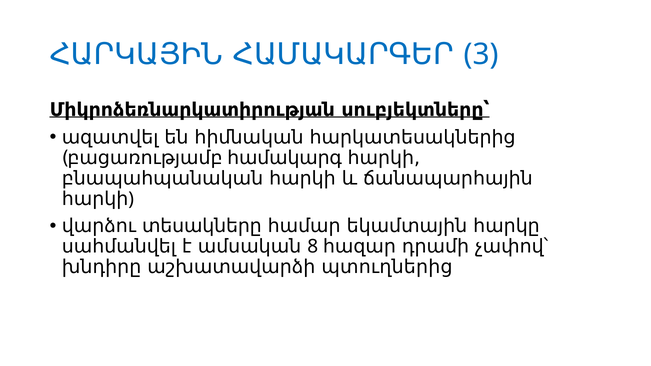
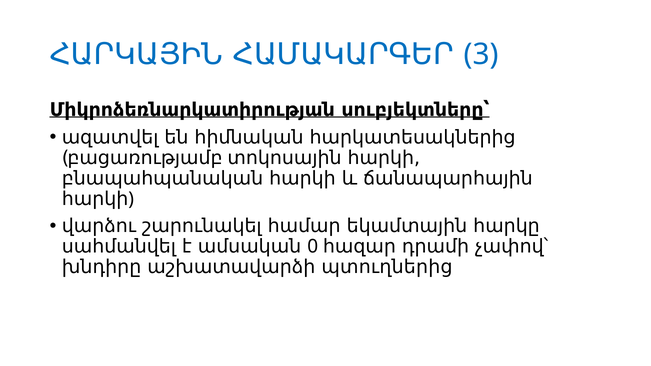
համակարգ: համակարգ -> տոկոսային
տեսակները: տեսակները -> շարունակել
8: 8 -> 0
